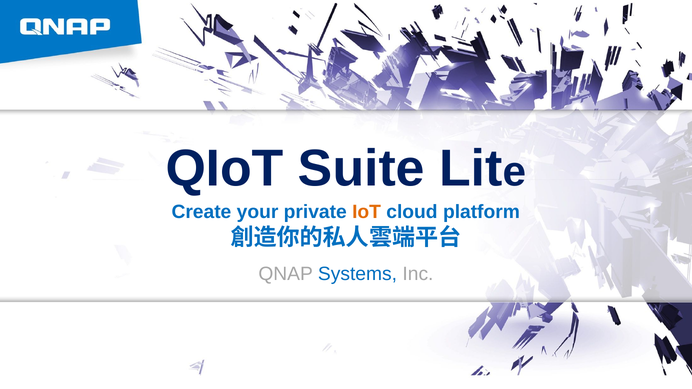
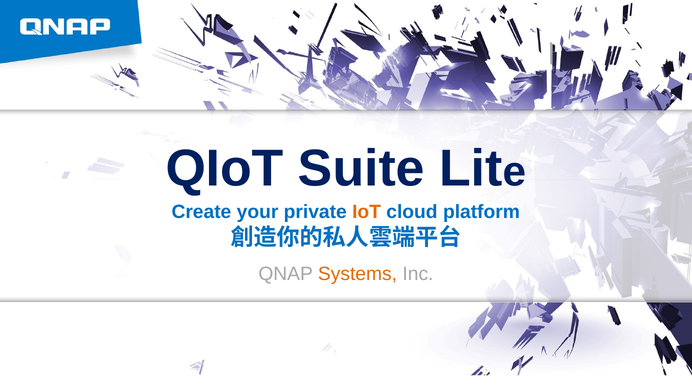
Systems colour: blue -> orange
